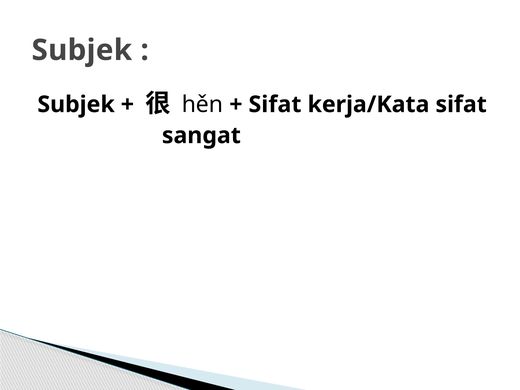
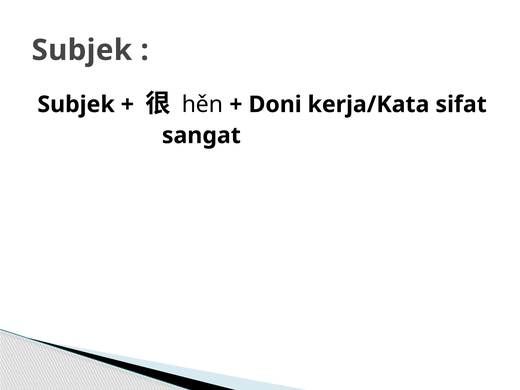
Sifat at (275, 104): Sifat -> Doni
